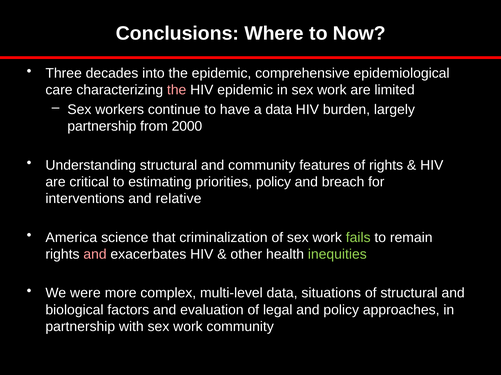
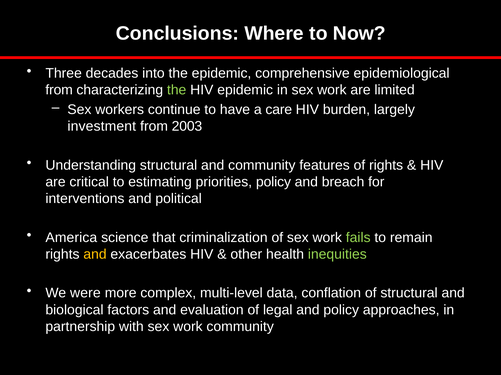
care at (59, 90): care -> from
the at (177, 90) colour: pink -> light green
a data: data -> care
partnership at (102, 126): partnership -> investment
2000: 2000 -> 2003
relative: relative -> political
and at (95, 255) colour: pink -> yellow
situations: situations -> conflation
